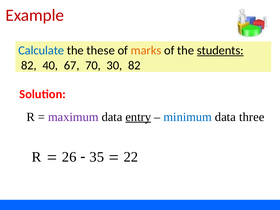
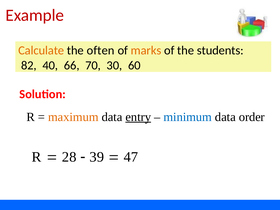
Calculate colour: blue -> orange
these: these -> often
students underline: present -> none
67: 67 -> 66
30 82: 82 -> 60
maximum colour: purple -> orange
three: three -> order
26: 26 -> 28
35: 35 -> 39
22: 22 -> 47
